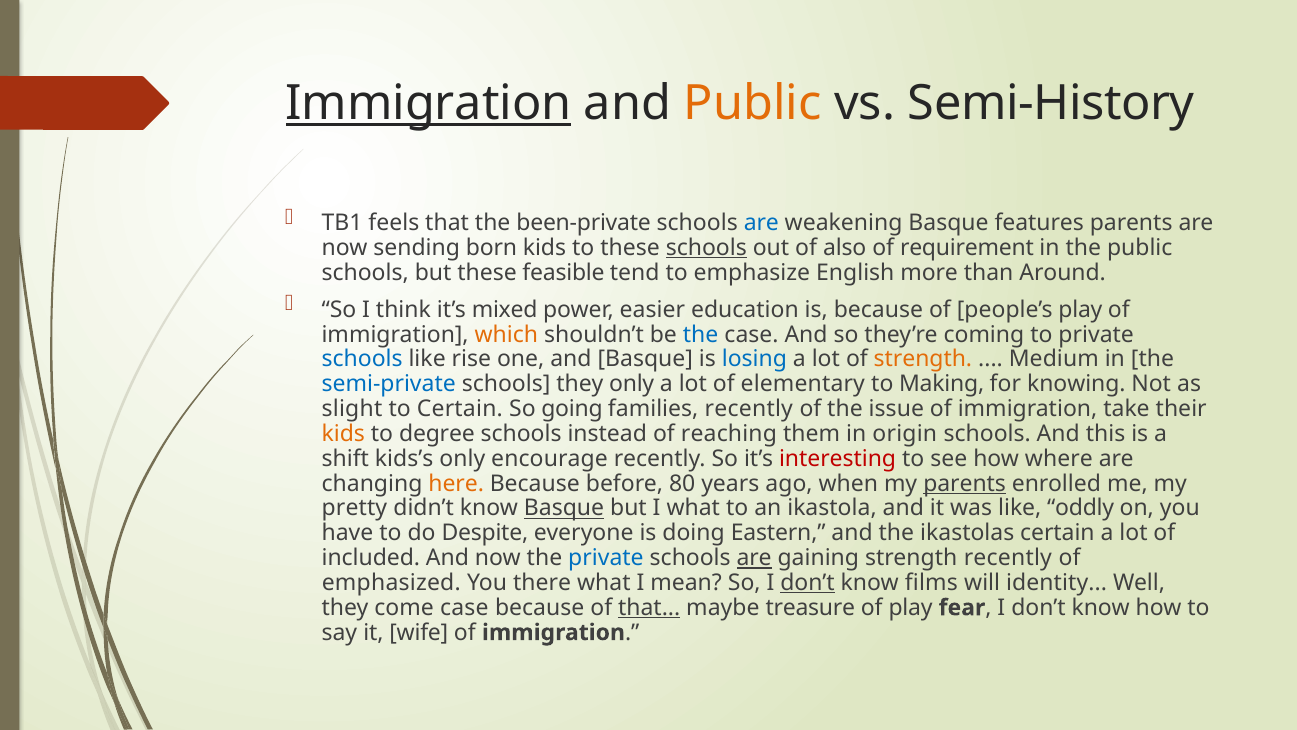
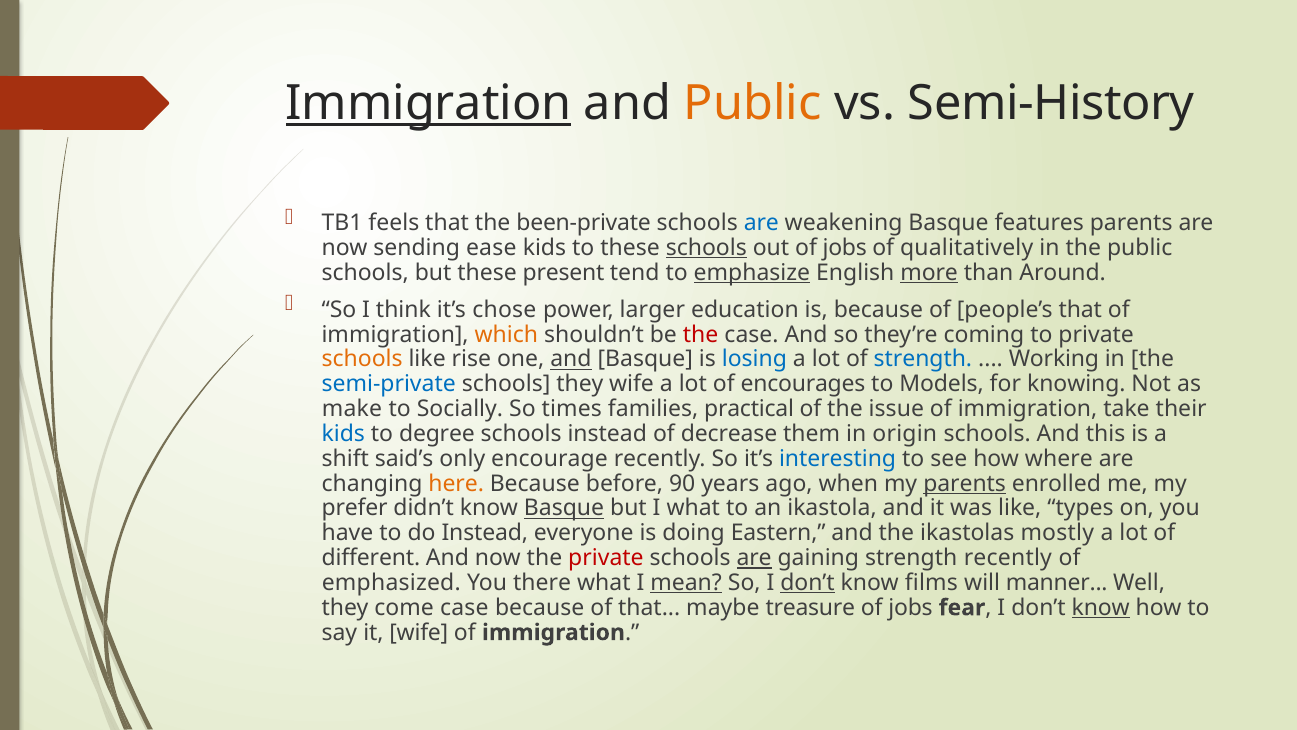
born: born -> ease
out of also: also -> jobs
requirement: requirement -> qualitatively
feasible: feasible -> present
emphasize underline: none -> present
more underline: none -> present
mixed: mixed -> chose
easier: easier -> larger
people’s play: play -> that
the at (701, 334) colour: blue -> red
schools at (362, 359) colour: blue -> orange
and at (571, 359) underline: none -> present
strength at (923, 359) colour: orange -> blue
Medium: Medium -> Working
they only: only -> wife
elementary: elementary -> encourages
Making: Making -> Models
slight: slight -> make
to Certain: Certain -> Socially
going: going -> times
families recently: recently -> practical
kids at (343, 434) colour: orange -> blue
reaching: reaching -> decrease
kids’s: kids’s -> said’s
interesting colour: red -> blue
80: 80 -> 90
pretty: pretty -> prefer
oddly: oddly -> types
do Despite: Despite -> Instead
ikastolas certain: certain -> mostly
included: included -> different
private at (606, 558) colour: blue -> red
mean underline: none -> present
identity: identity -> manner
that at (649, 607) underline: present -> none
play at (911, 607): play -> jobs
know at (1101, 607) underline: none -> present
